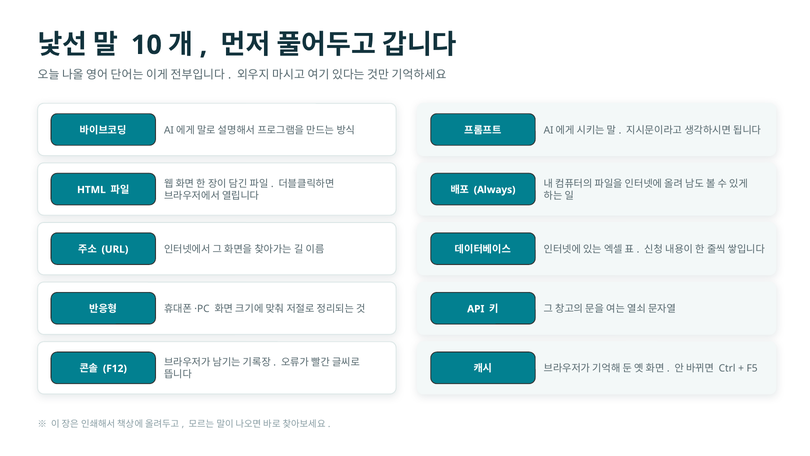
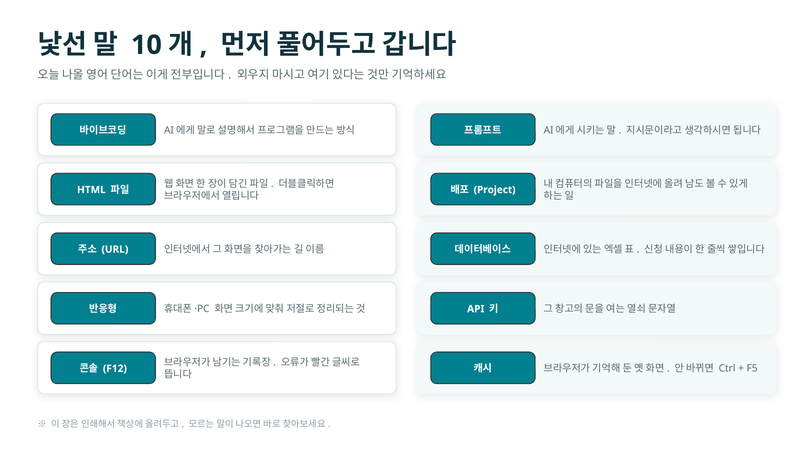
Always: Always -> Project
